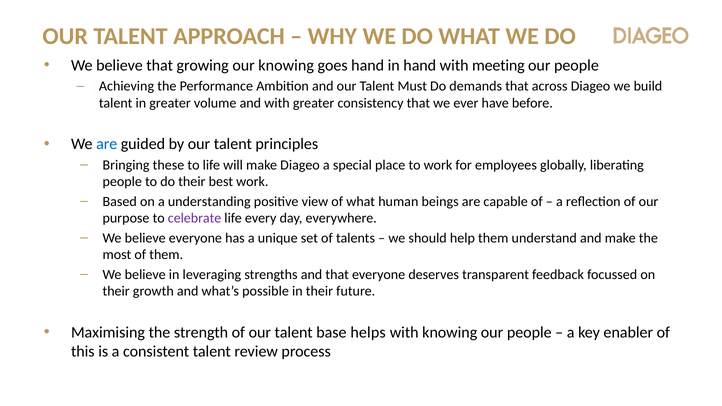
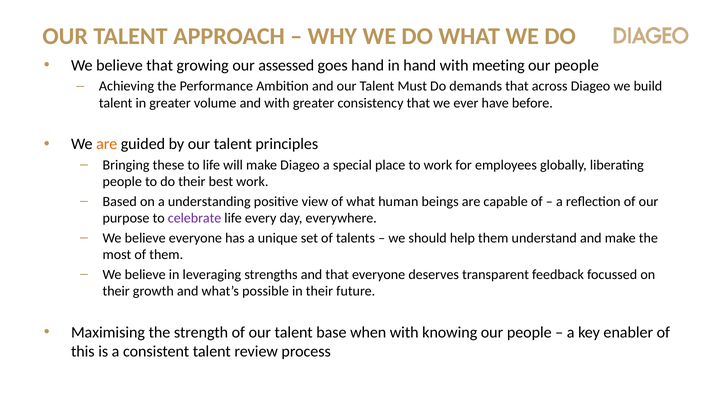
our knowing: knowing -> assessed
are at (107, 144) colour: blue -> orange
helps: helps -> when
